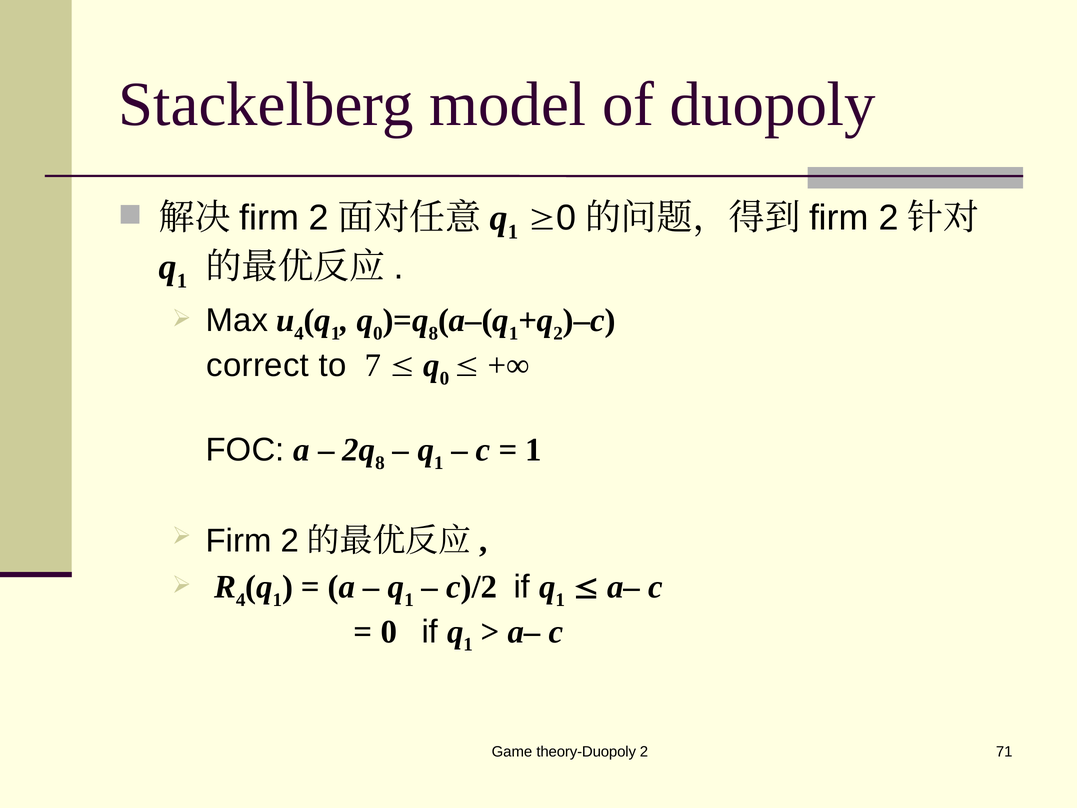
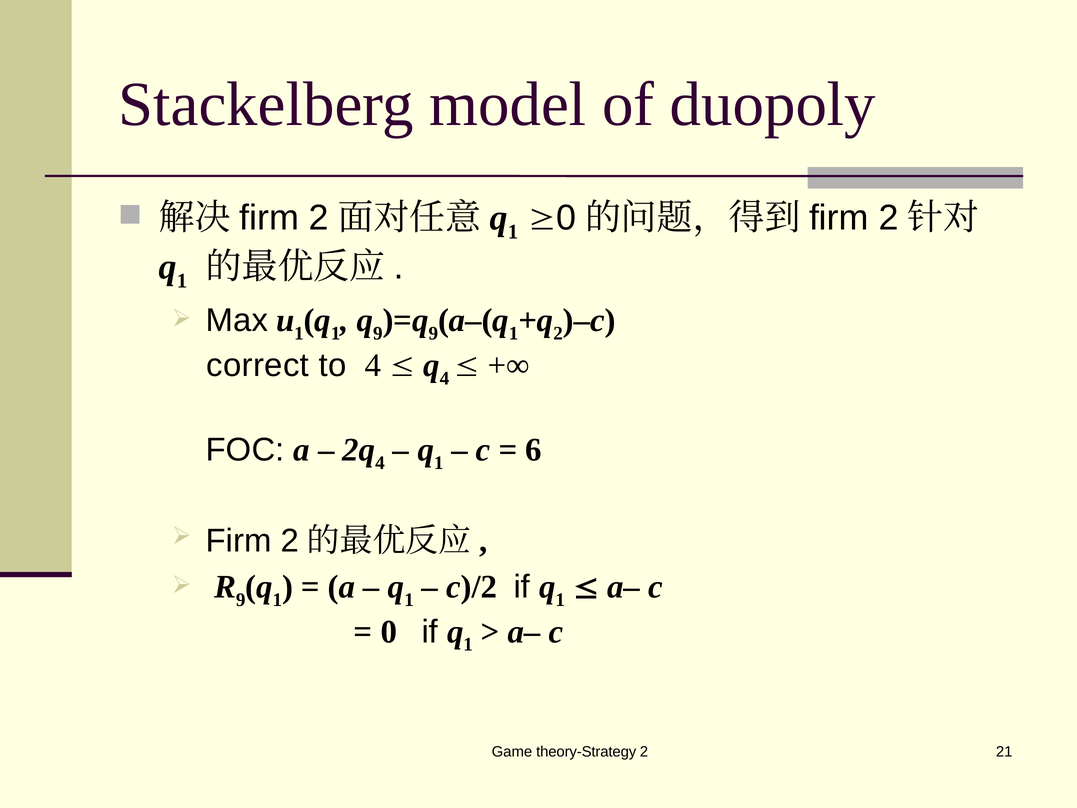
4 at (299, 333): 4 -> 1
0 at (378, 333): 0 -> 9
8 at (433, 333): 8 -> 9
to 7: 7 -> 4
0 at (444, 378): 0 -> 4
8 at (380, 463): 8 -> 4
1 at (534, 450): 1 -> 6
4 at (241, 600): 4 -> 9
theory-Duopoly: theory-Duopoly -> theory-Strategy
71: 71 -> 21
